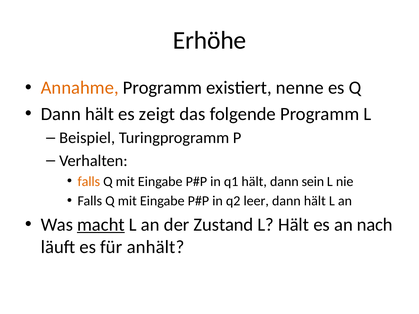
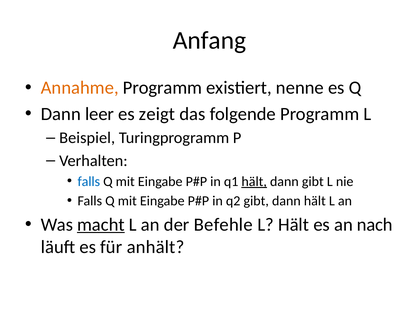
Erhöhe: Erhöhe -> Anfang
hält at (100, 114): hält -> leer
falls at (89, 182) colour: orange -> blue
hält at (254, 182) underline: none -> present
dann sein: sein -> gibt
q2 leer: leer -> gibt
Zustand: Zustand -> Befehle
